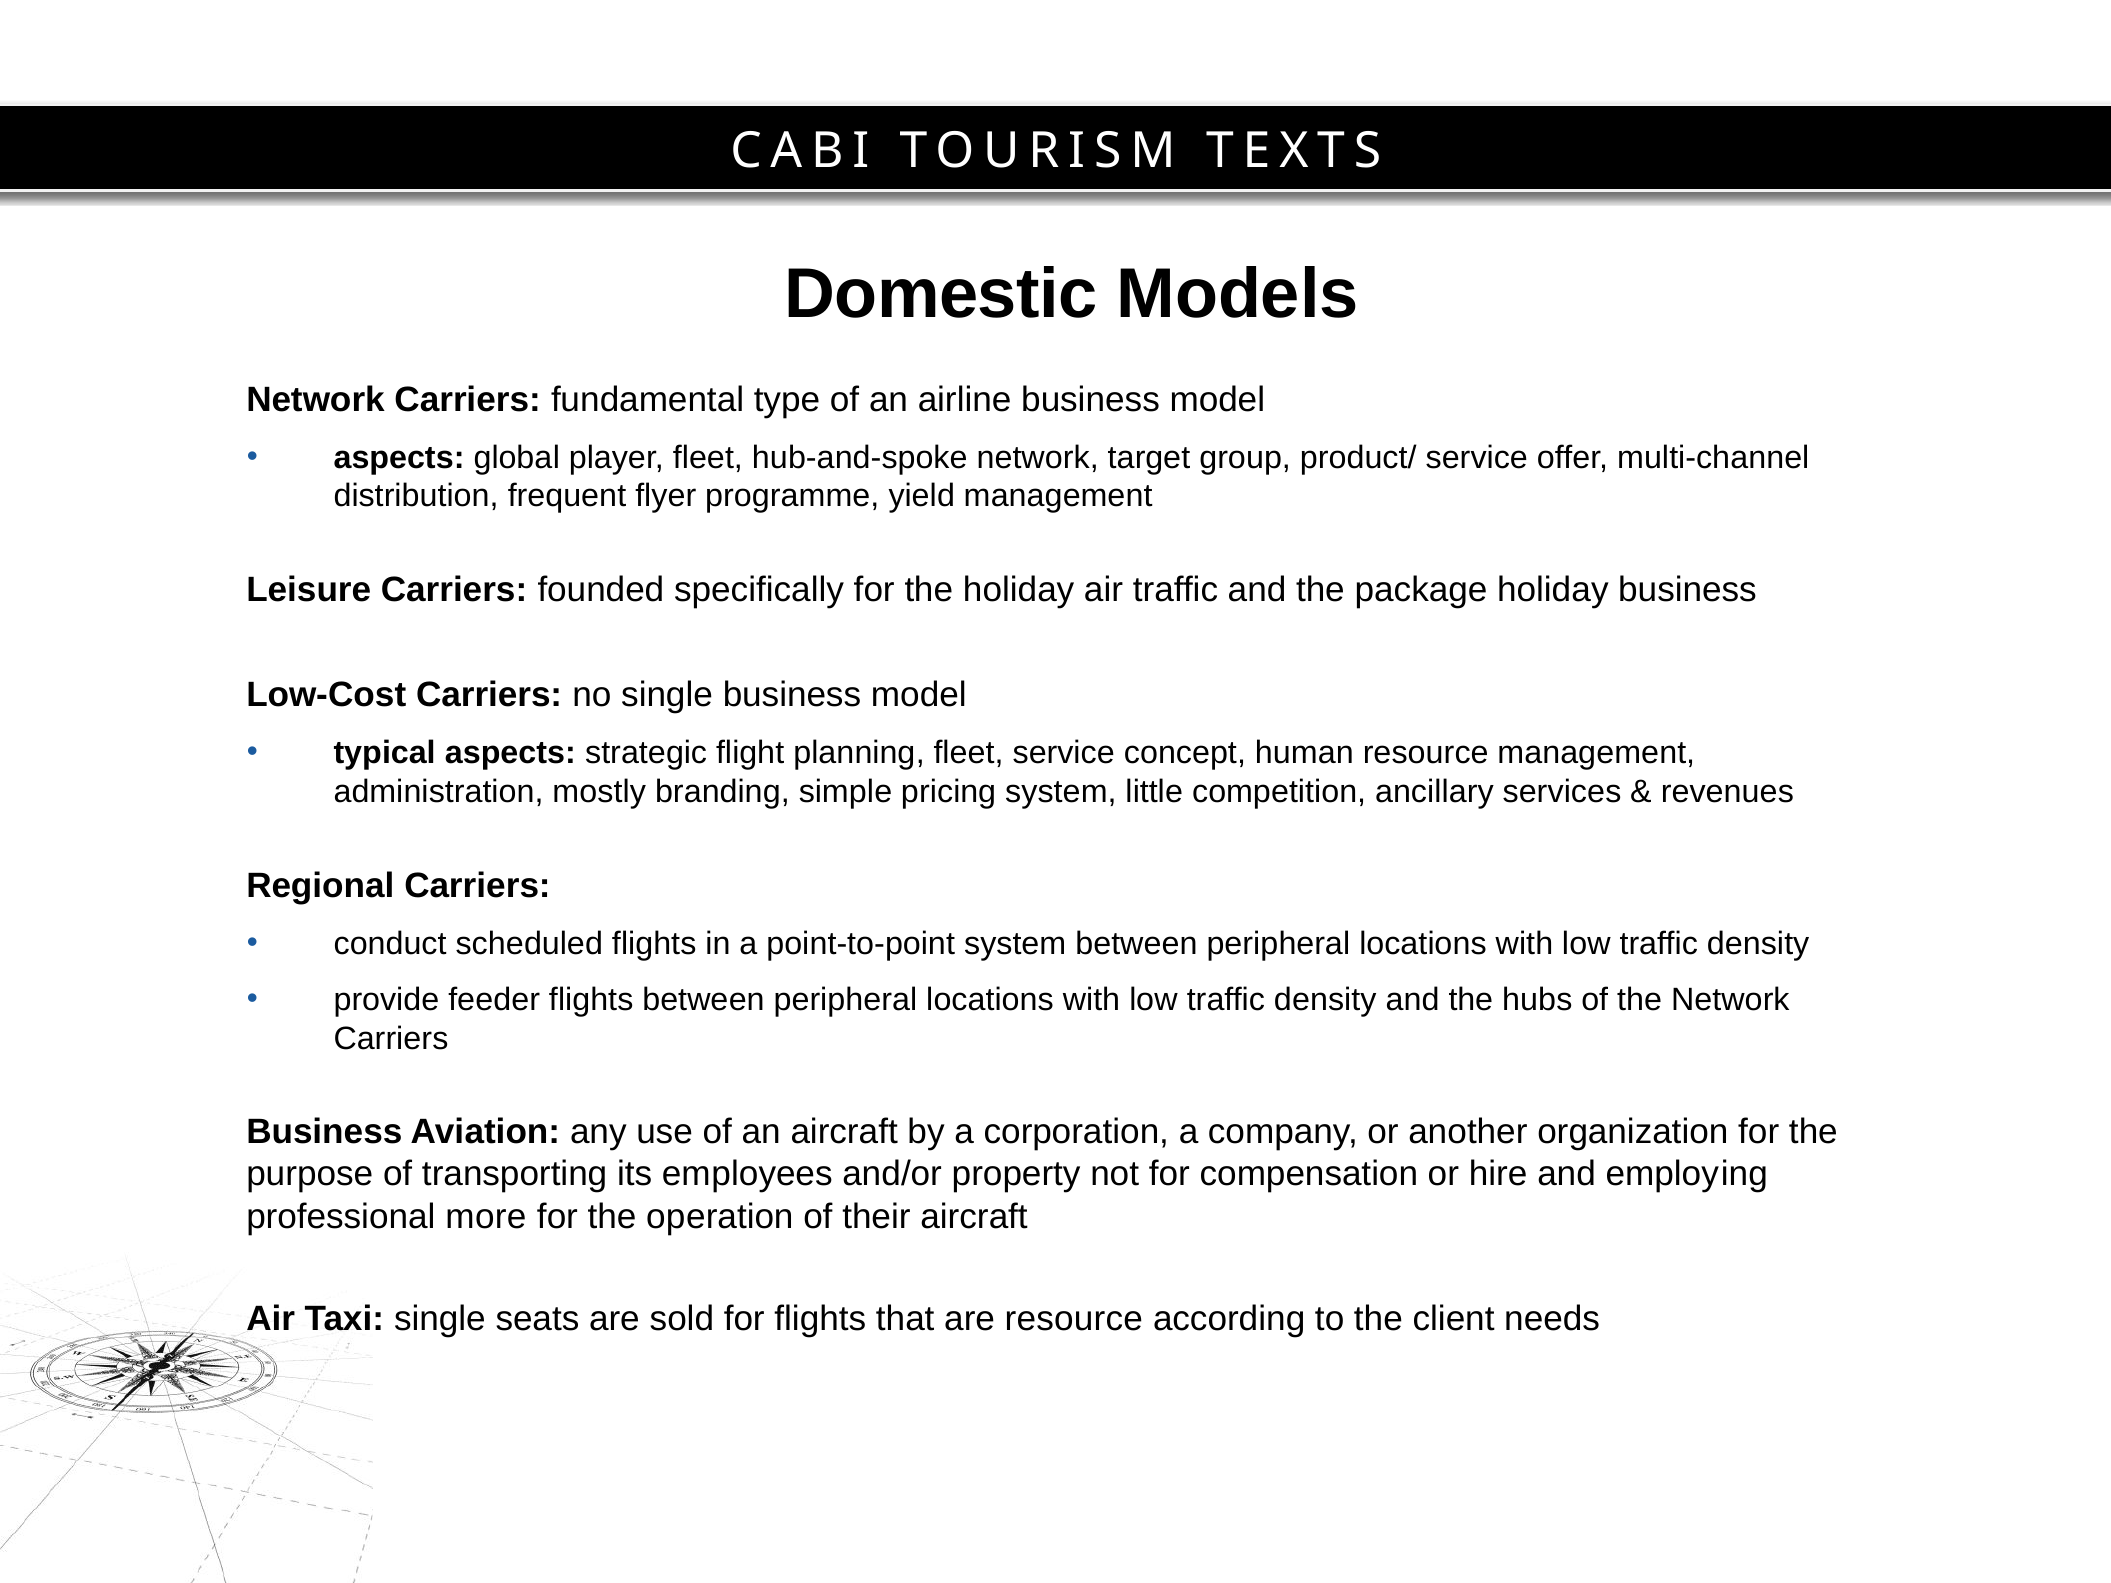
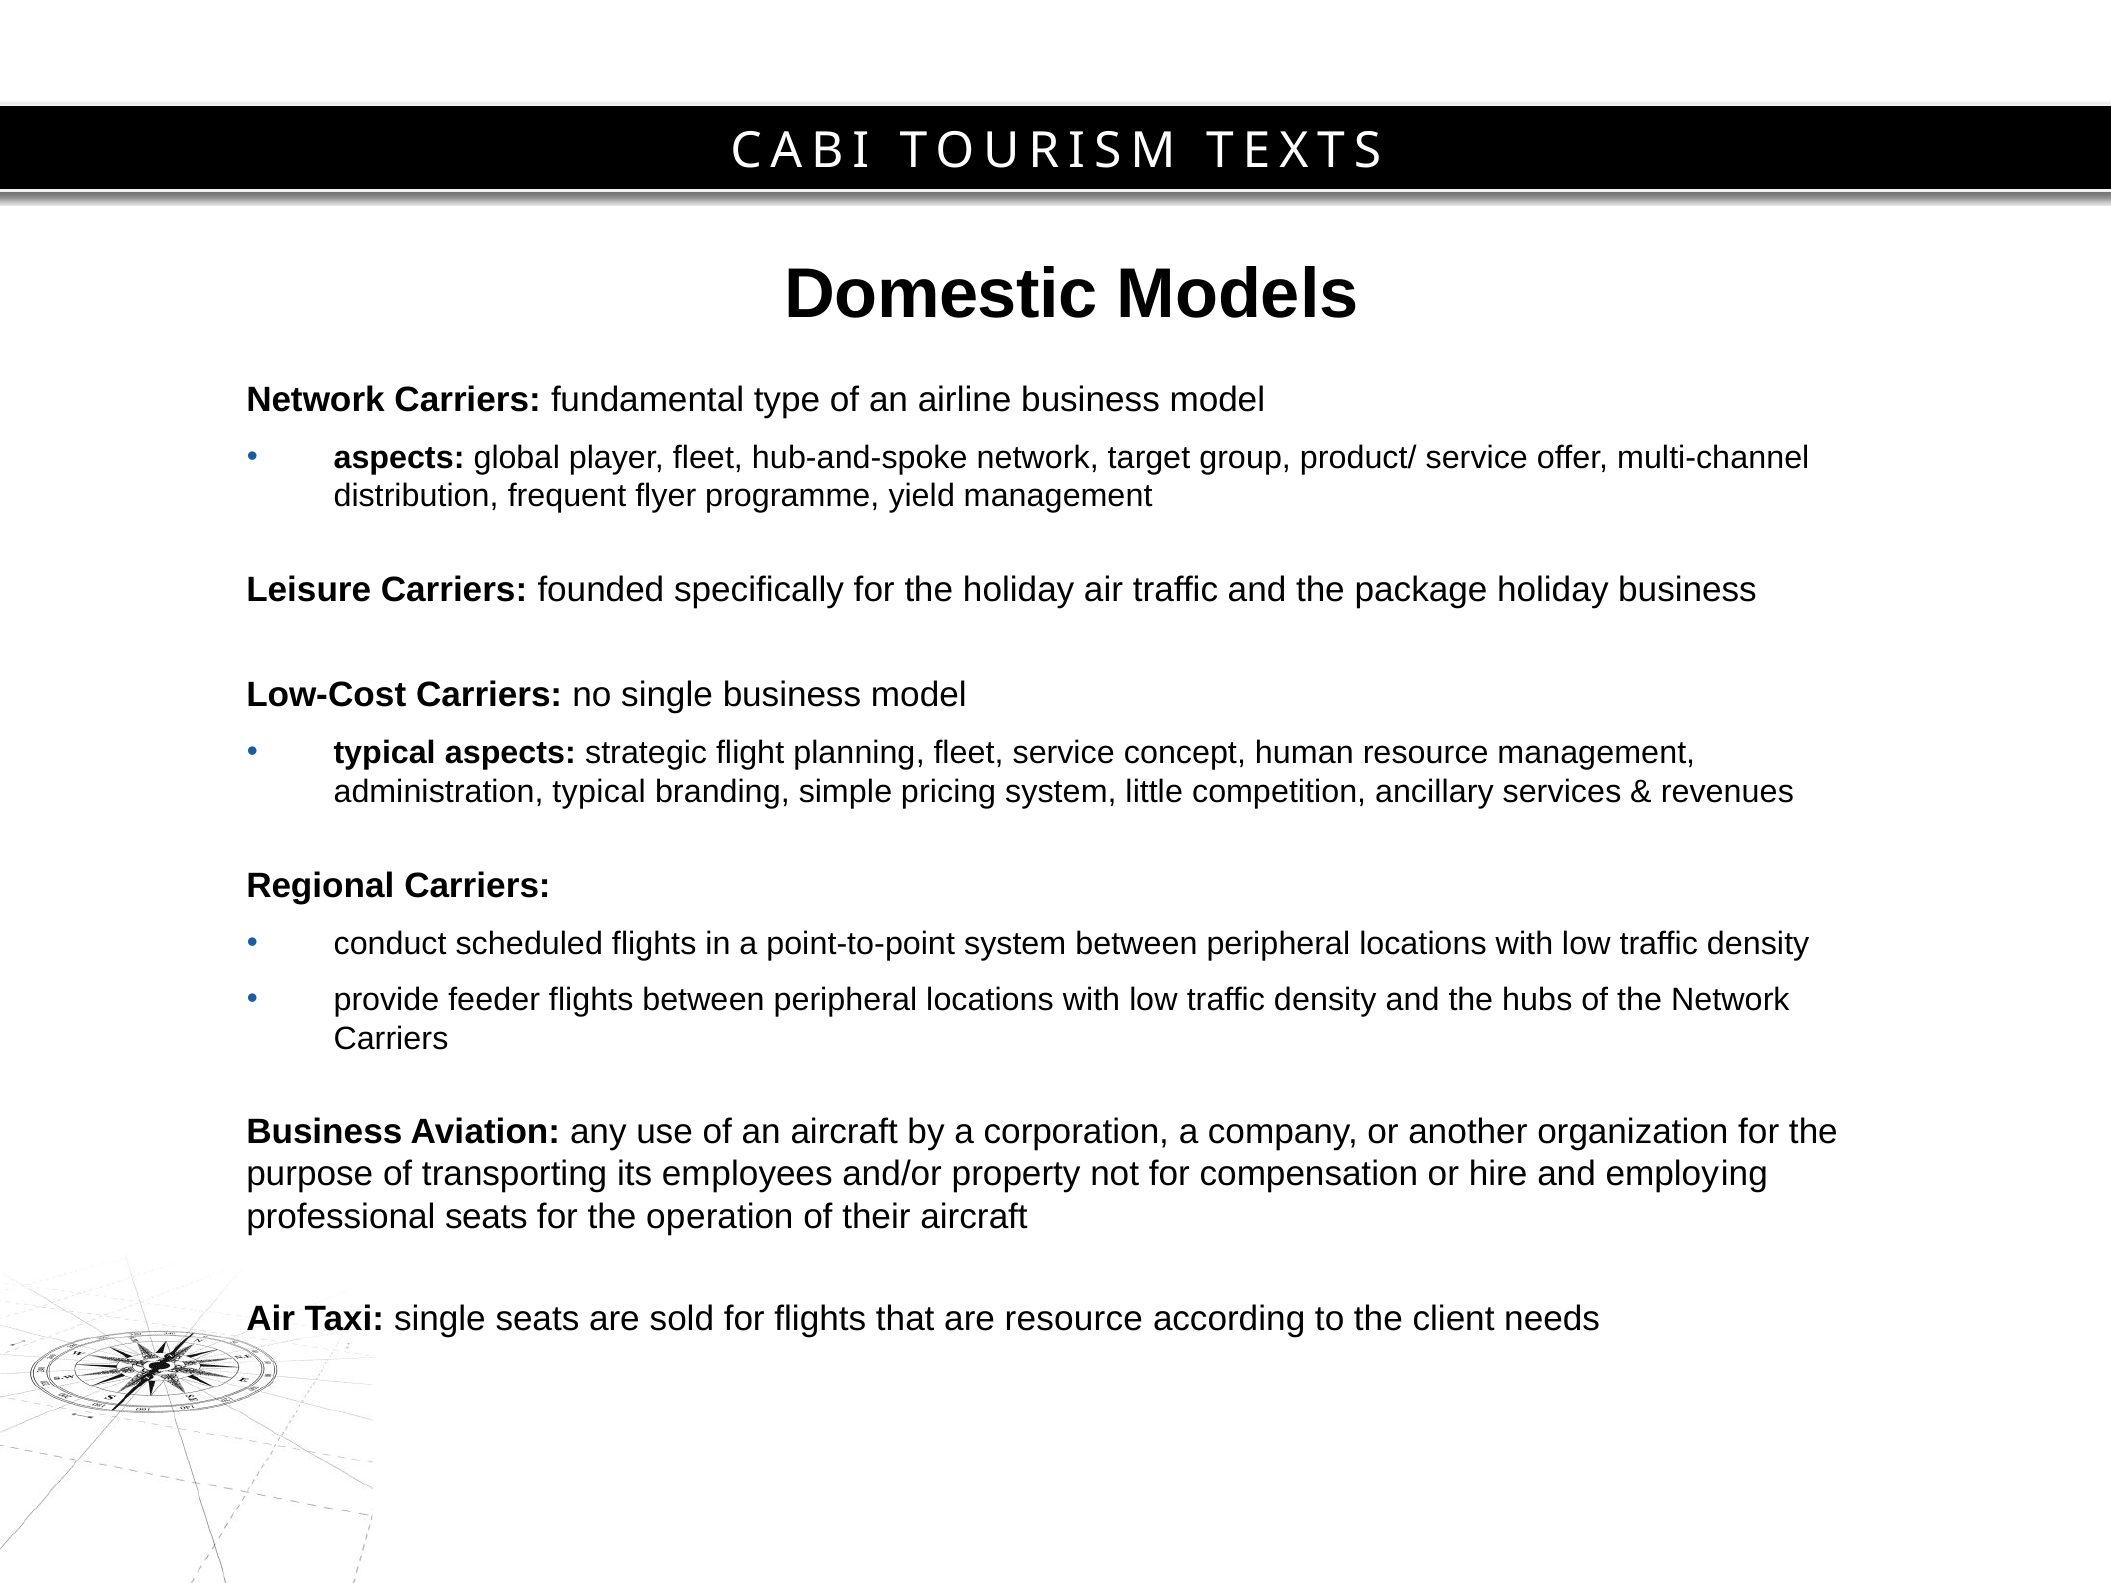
administration mostly: mostly -> typical
professional more: more -> seats
